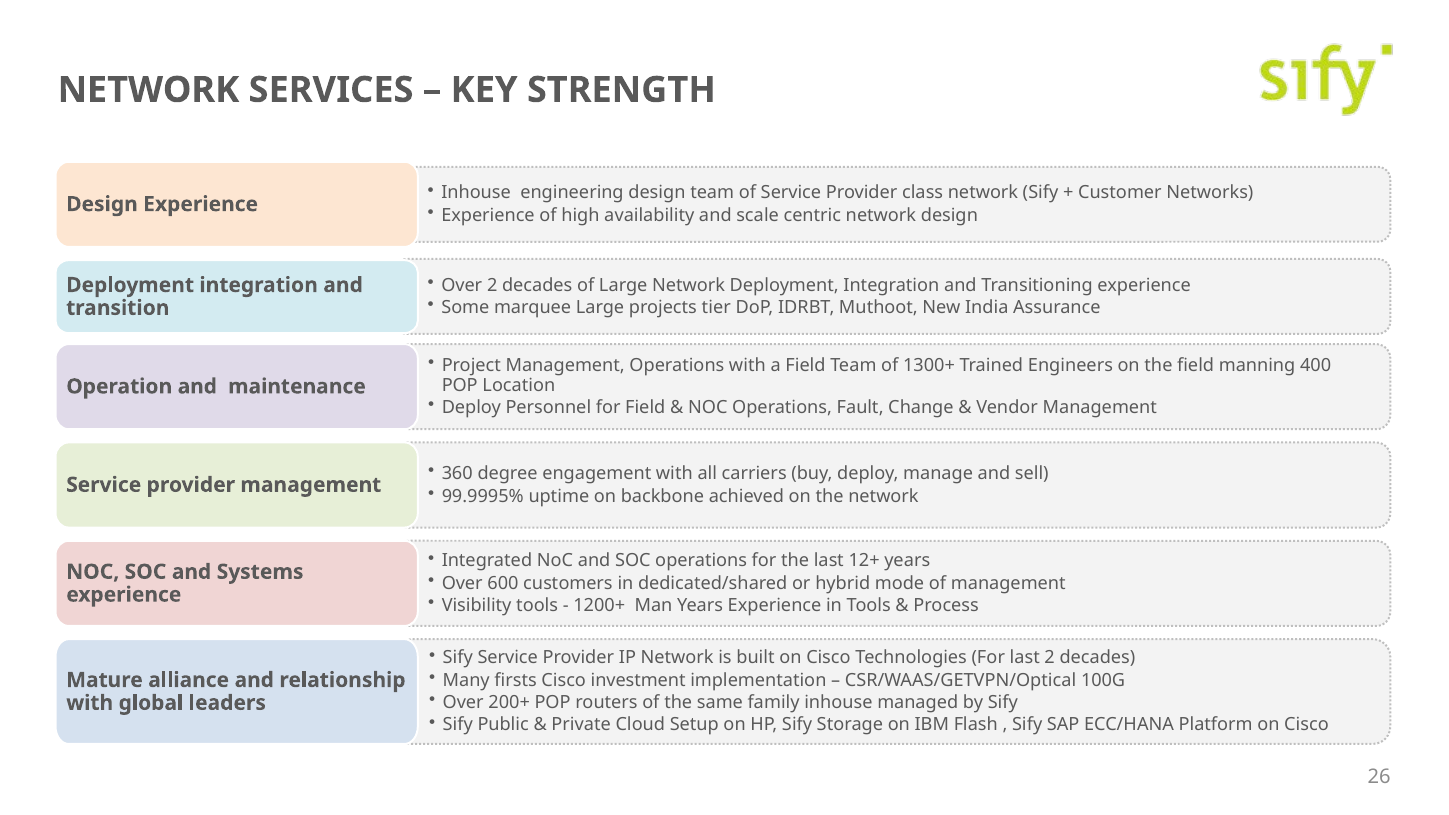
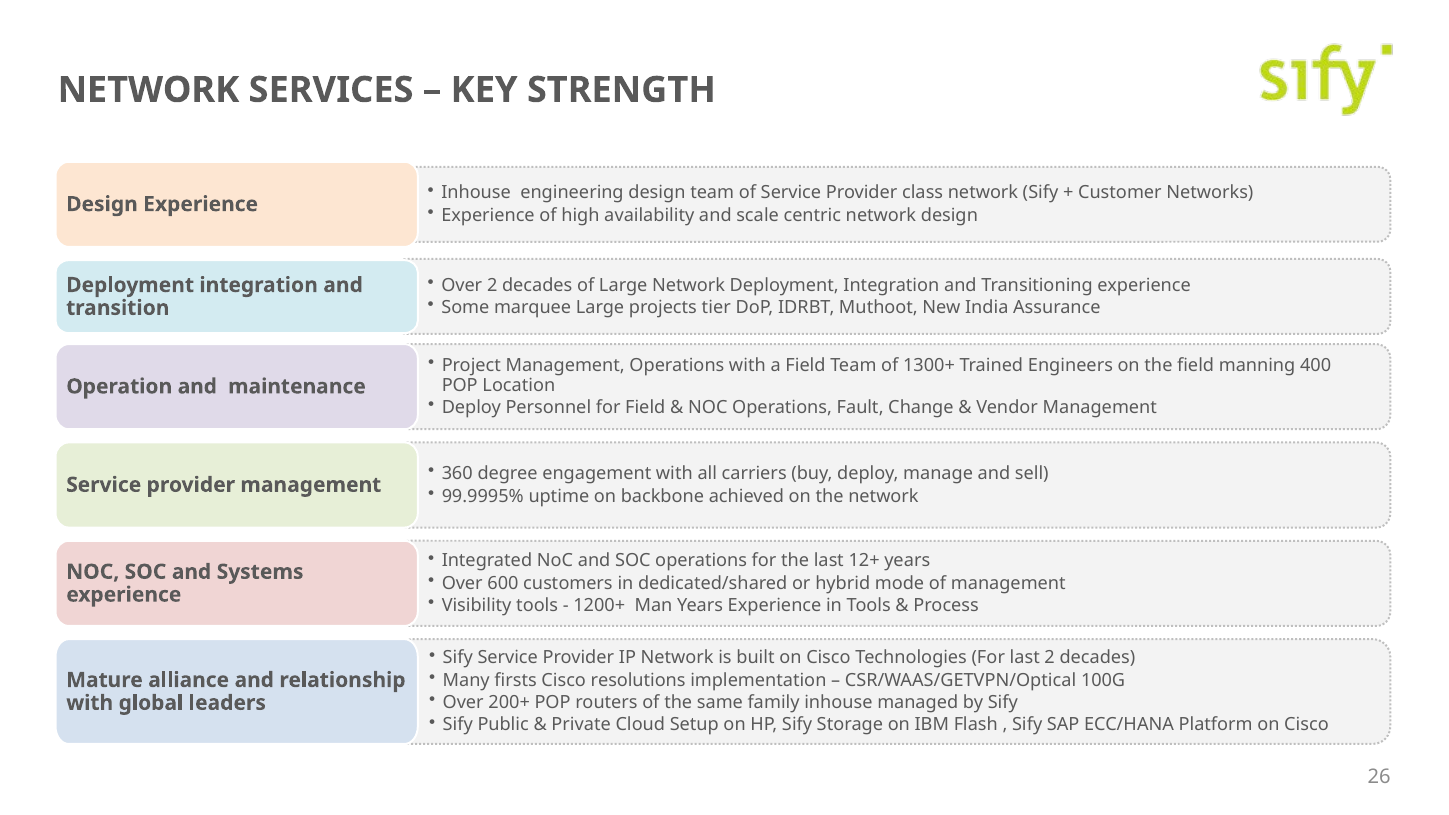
investment: investment -> resolutions
